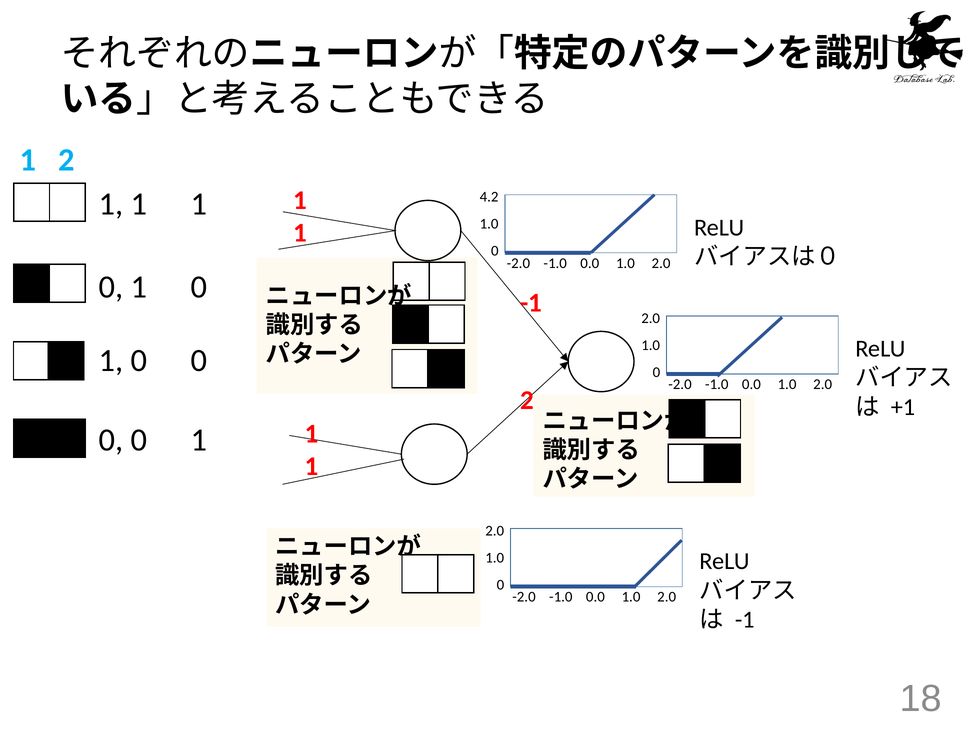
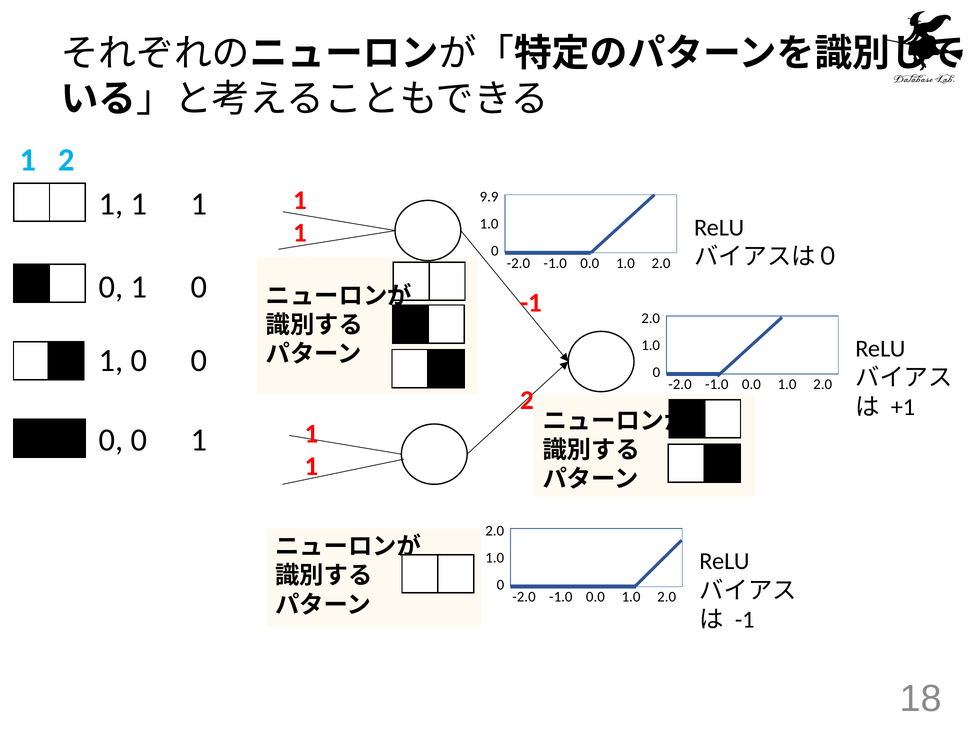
4.2: 4.2 -> 9.9
